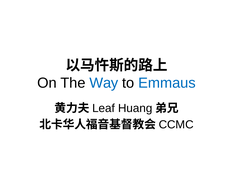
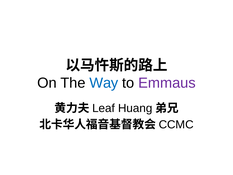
Emmaus colour: blue -> purple
